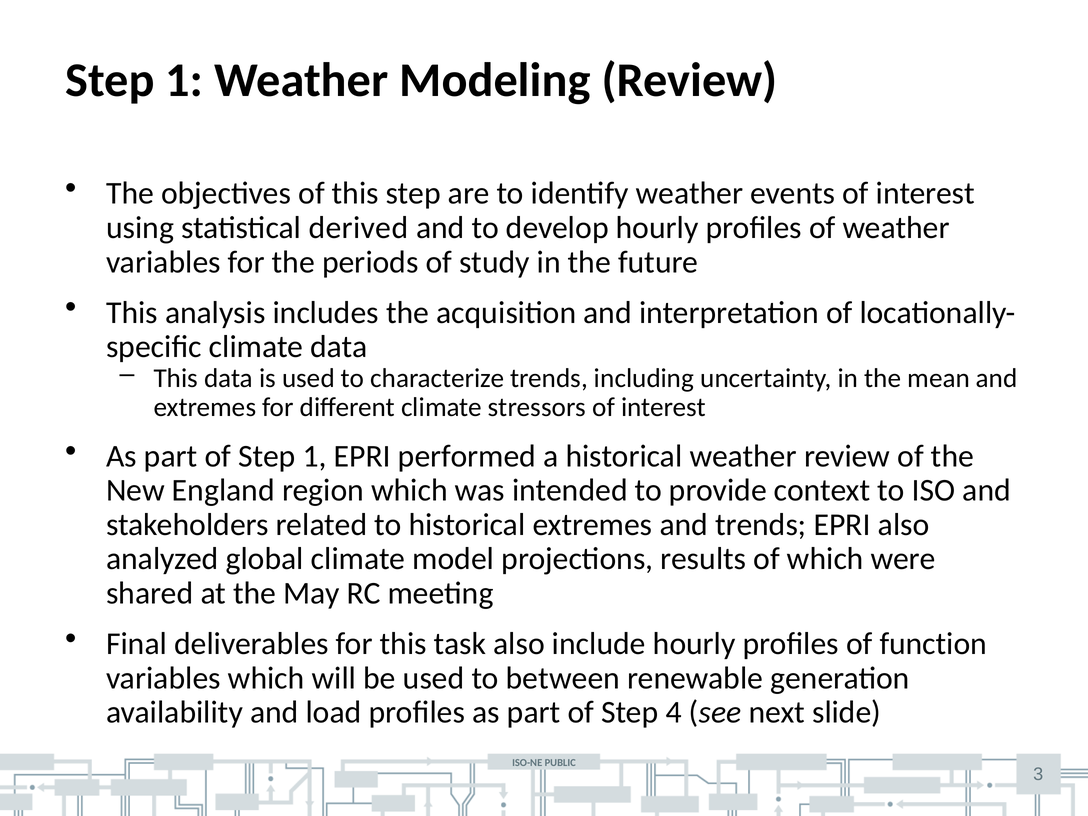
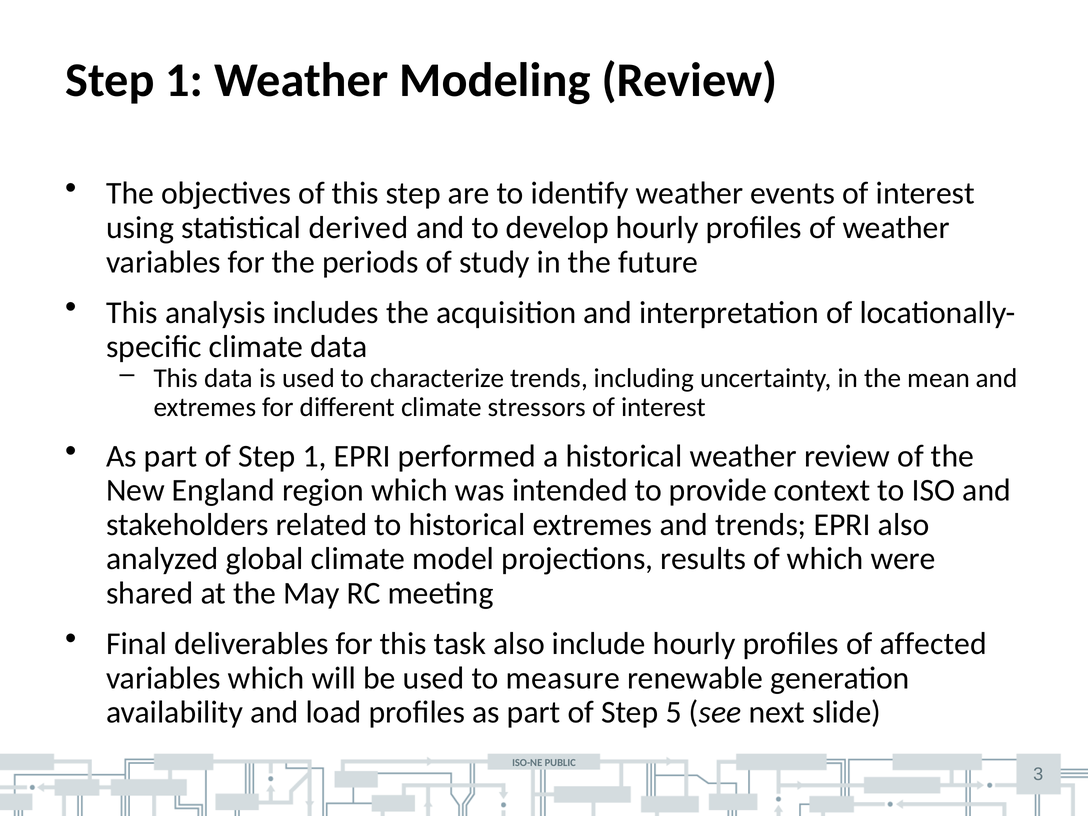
function: function -> affected
between: between -> measure
4: 4 -> 5
